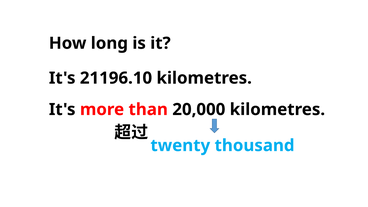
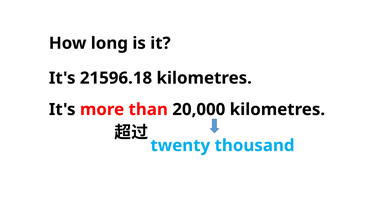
21196.10: 21196.10 -> 21596.18
